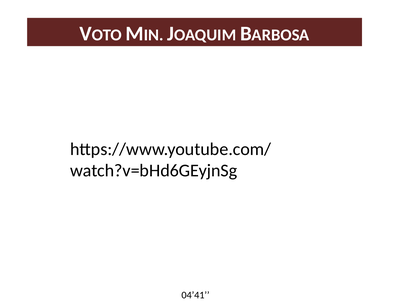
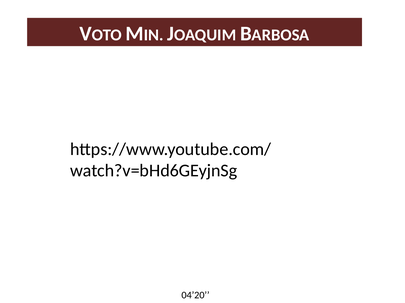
04’41: 04’41 -> 04’20
